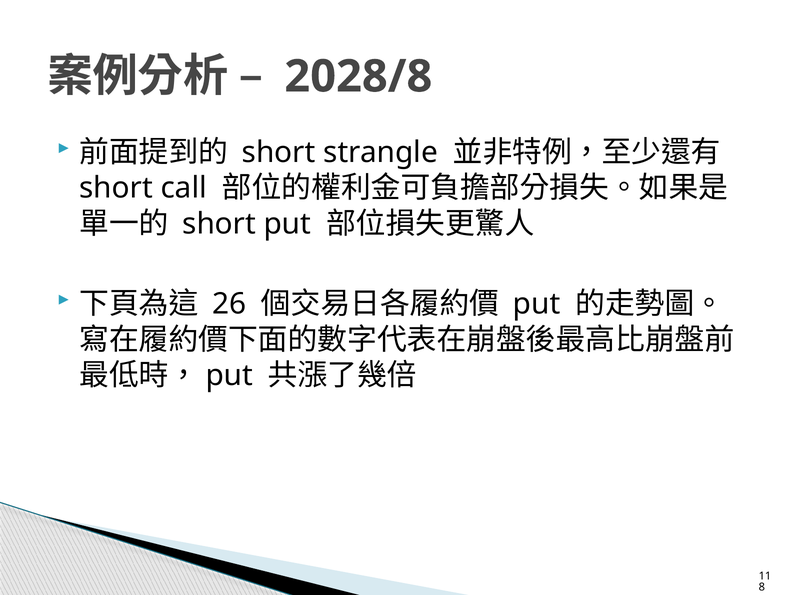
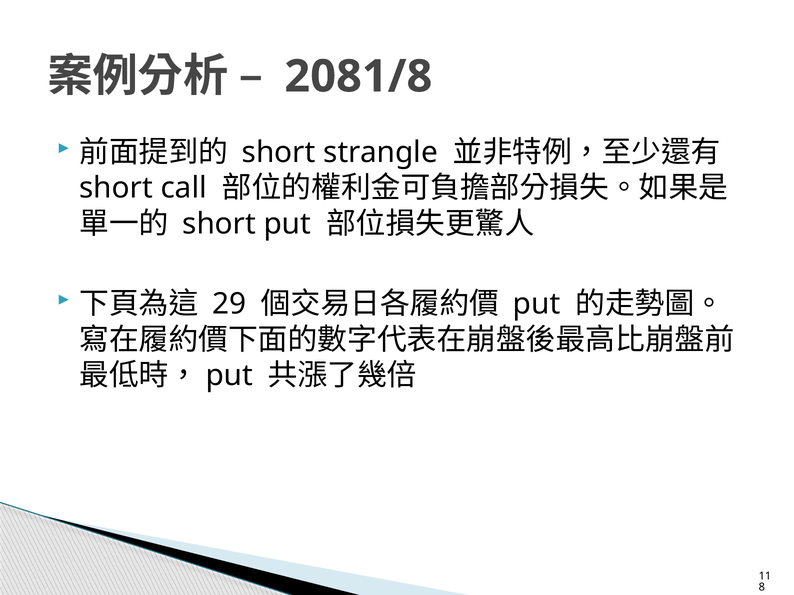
2028/8: 2028/8 -> 2081/8
26: 26 -> 29
